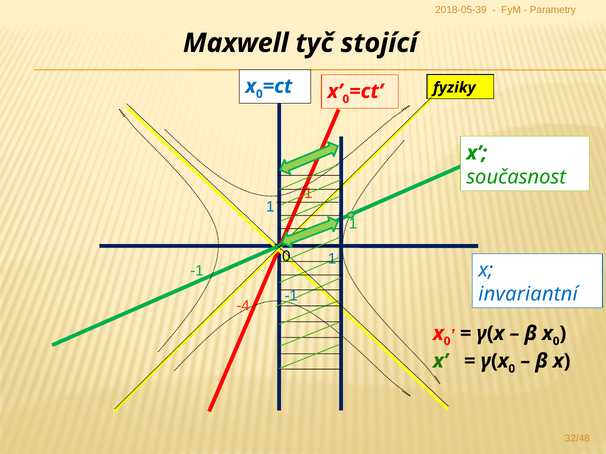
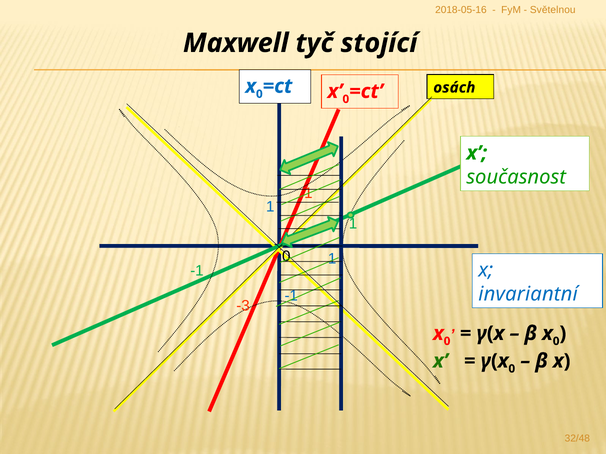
2018-05-39: 2018-05-39 -> 2018-05-16
Parametry: Parametry -> Světelnou
fyziky: fyziky -> osách
-4: -4 -> -3
